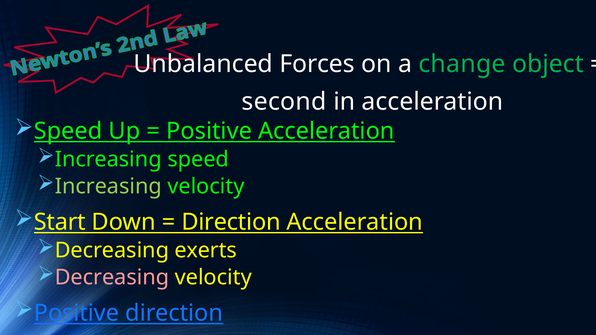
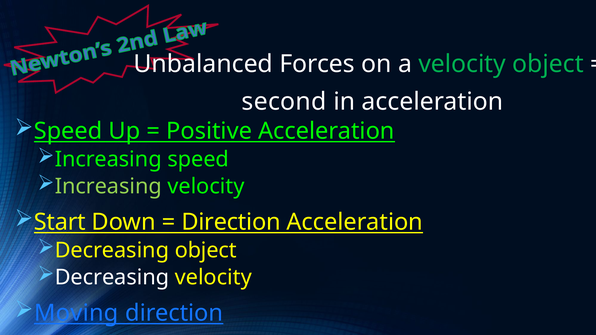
a change: change -> velocity
Decreasing exerts: exerts -> object
Decreasing at (112, 278) colour: pink -> white
Positive at (77, 313): Positive -> Moving
